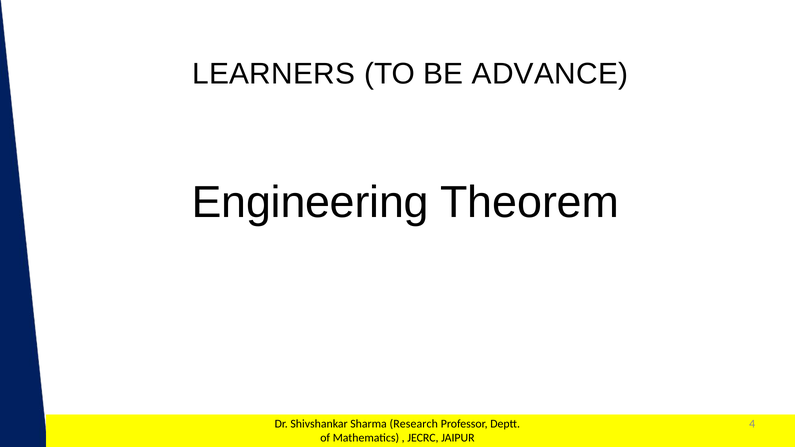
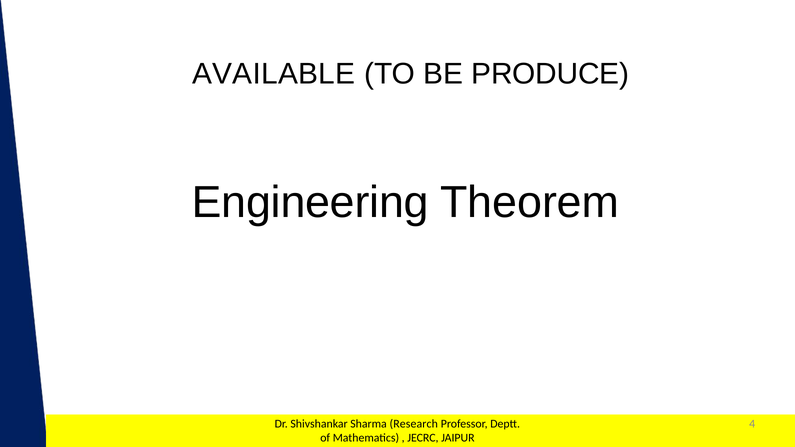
LEARNERS: LEARNERS -> AVAILABLE
ADVANCE: ADVANCE -> PRODUCE
